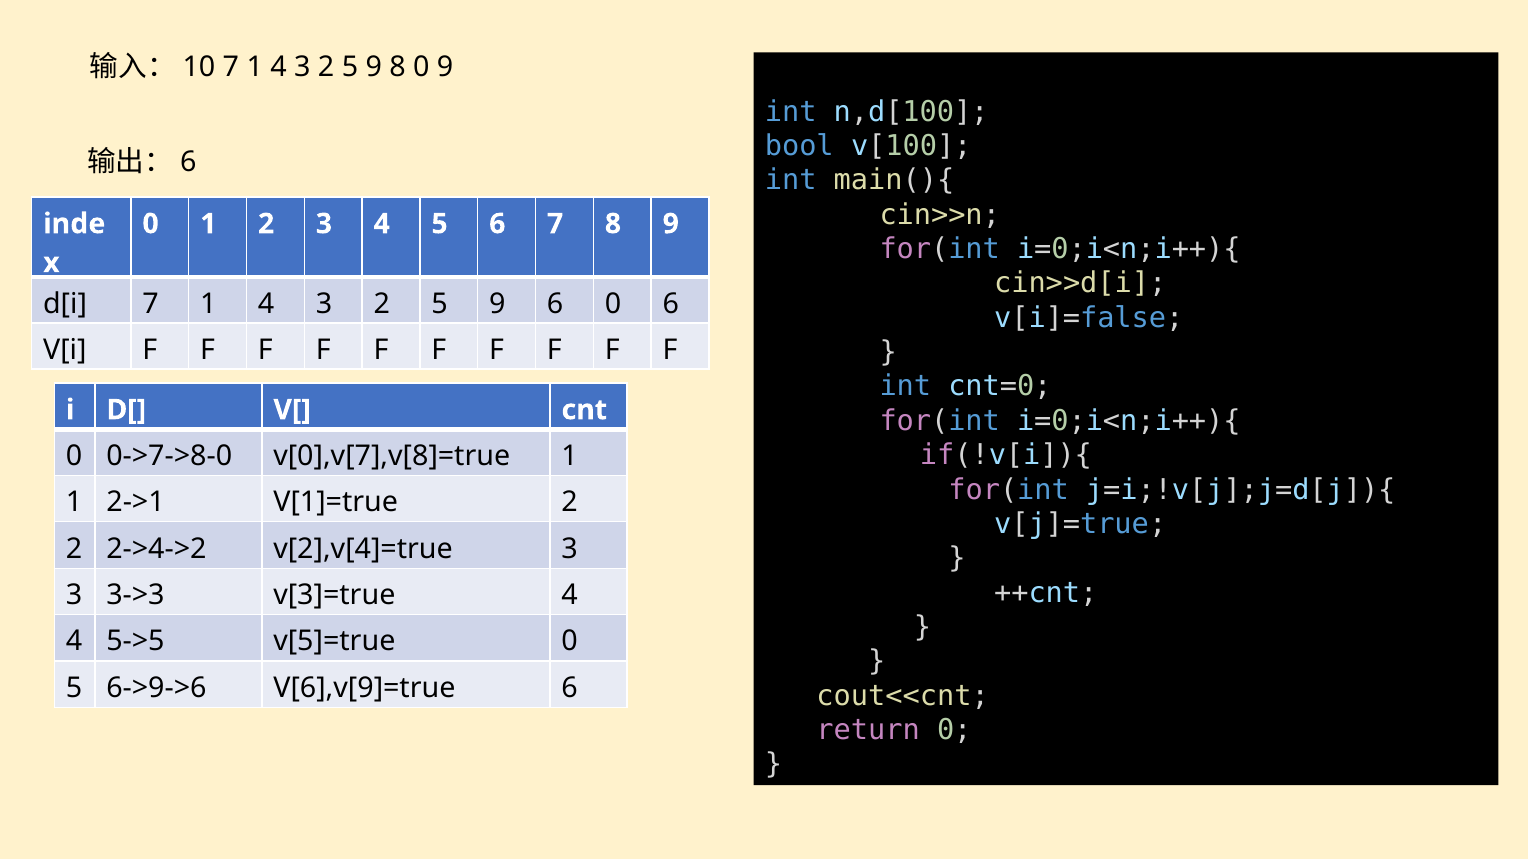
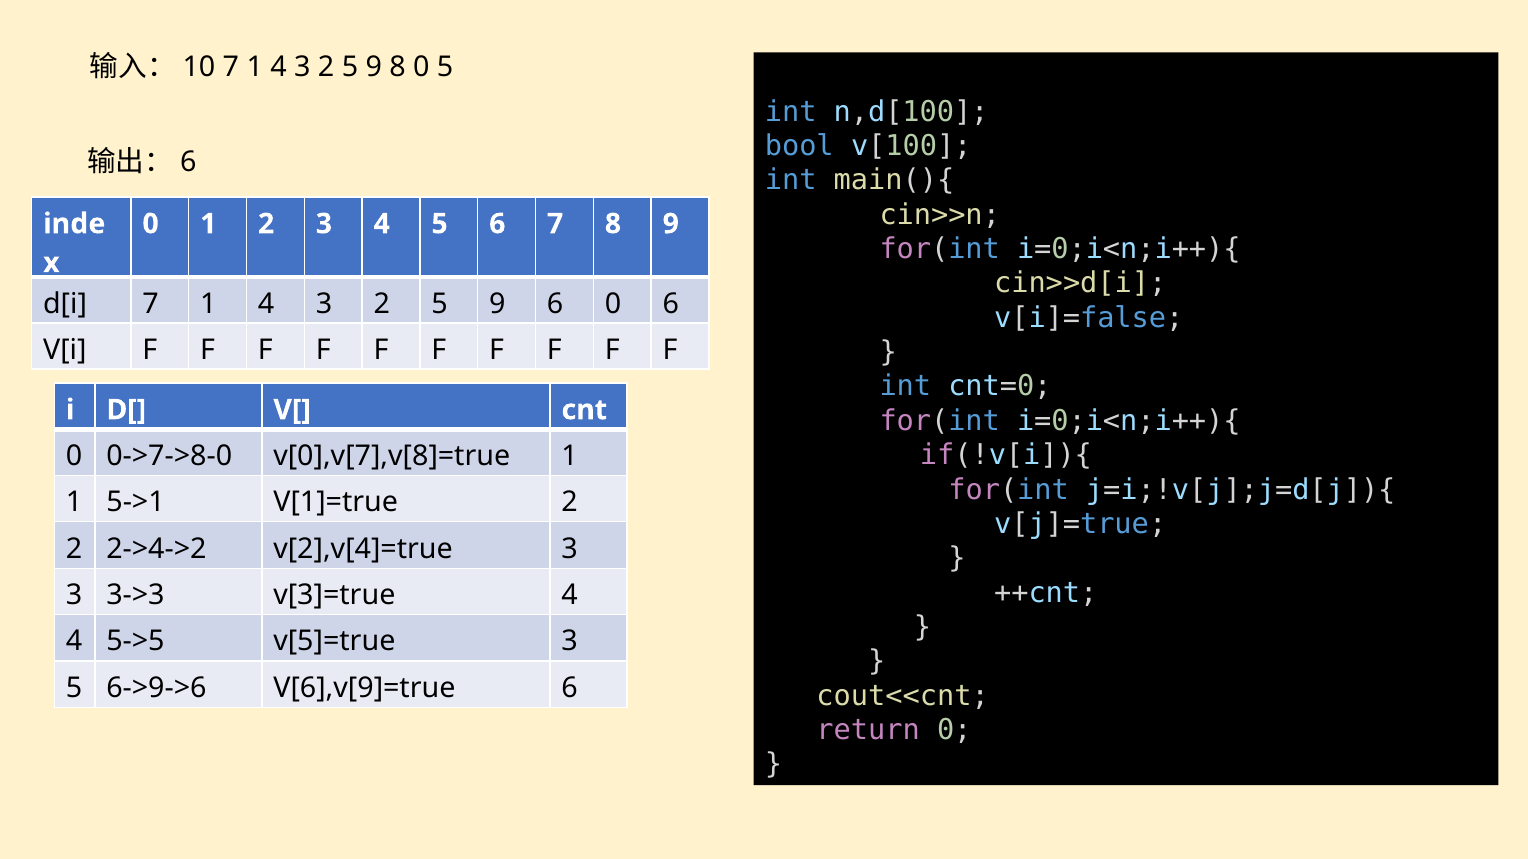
0 9: 9 -> 5
2->1: 2->1 -> 5->1
v[5]=true 0: 0 -> 3
